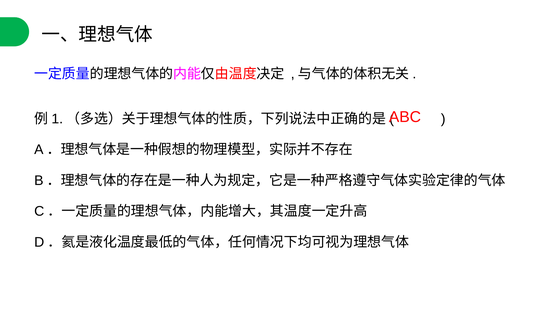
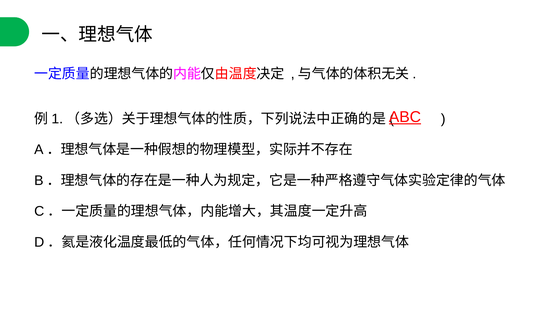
ABC underline: none -> present
